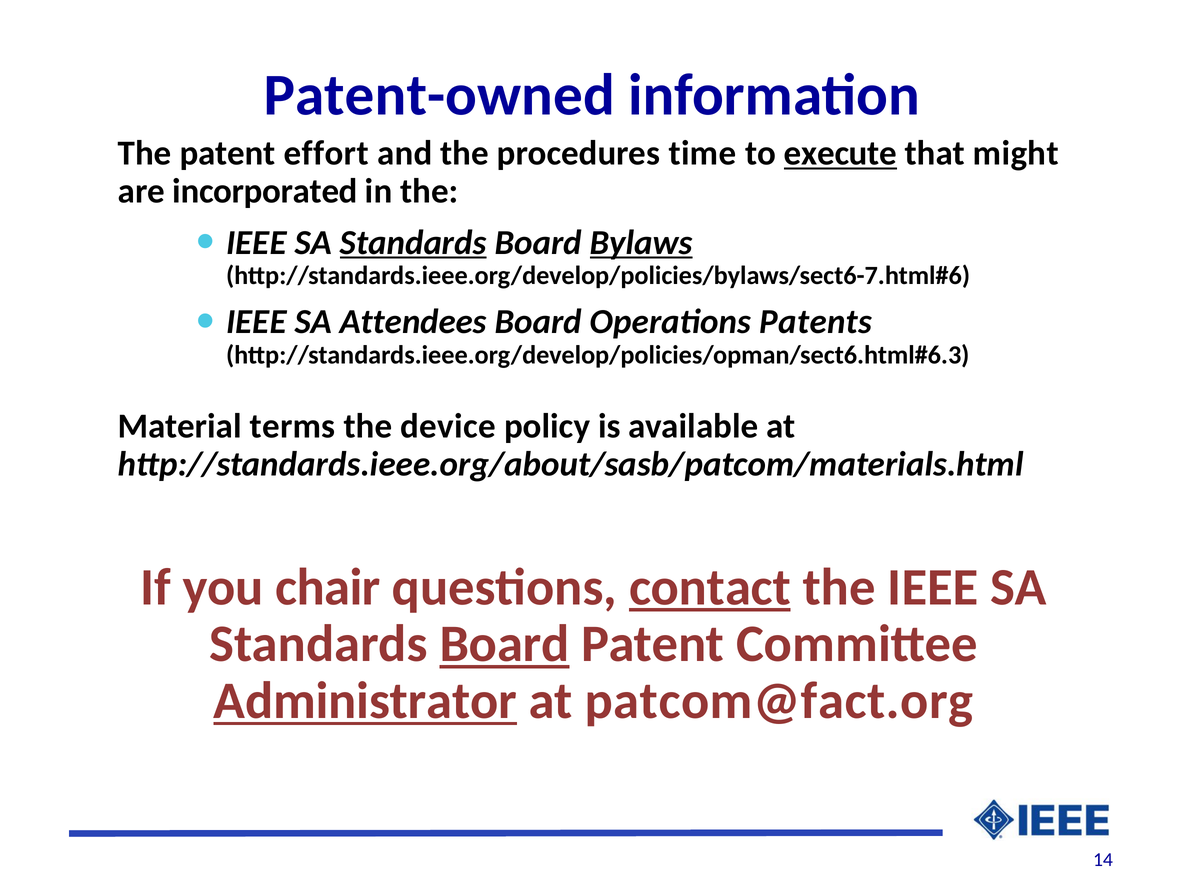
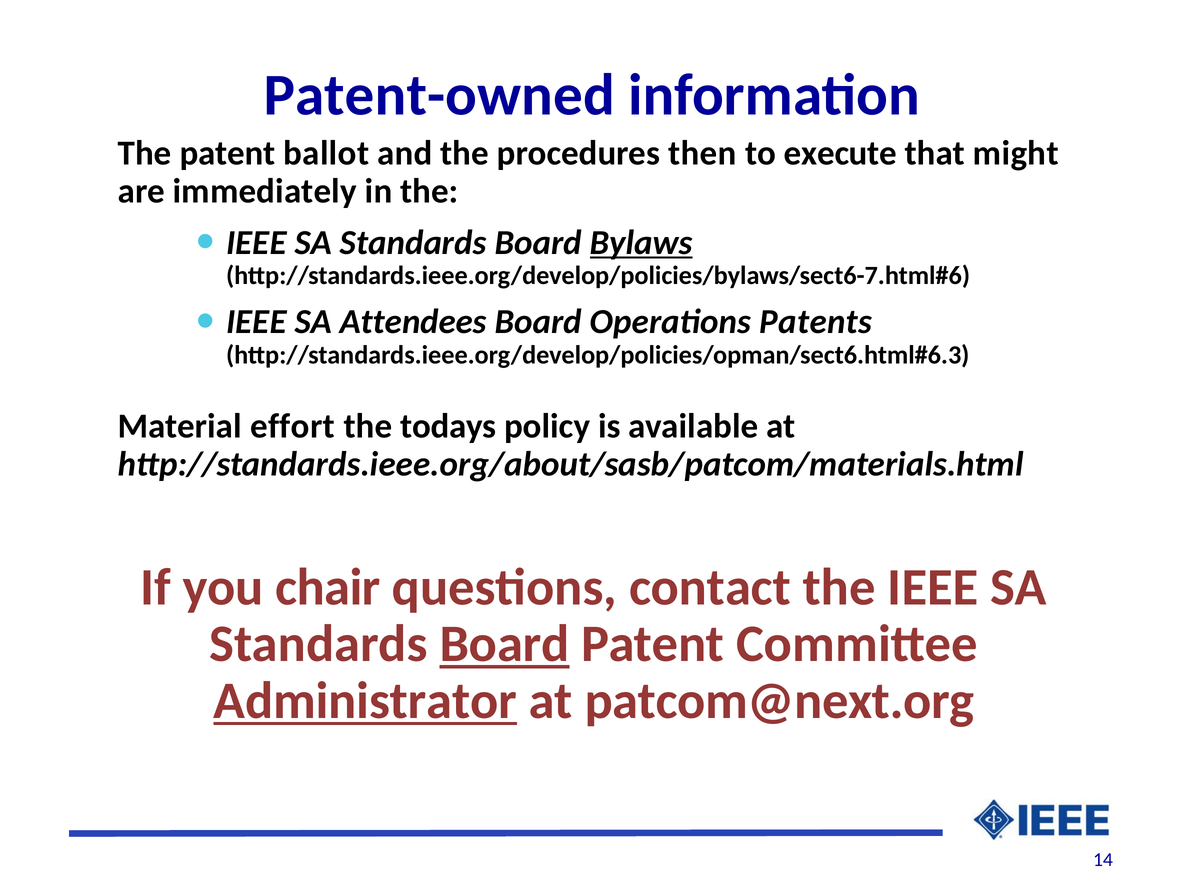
effort: effort -> ballot
time: time -> then
execute underline: present -> none
incorporated: incorporated -> immediately
Standards at (413, 242) underline: present -> none
terms: terms -> effort
device: device -> todays
contact underline: present -> none
patcom@fact.org: patcom@fact.org -> patcom@next.org
